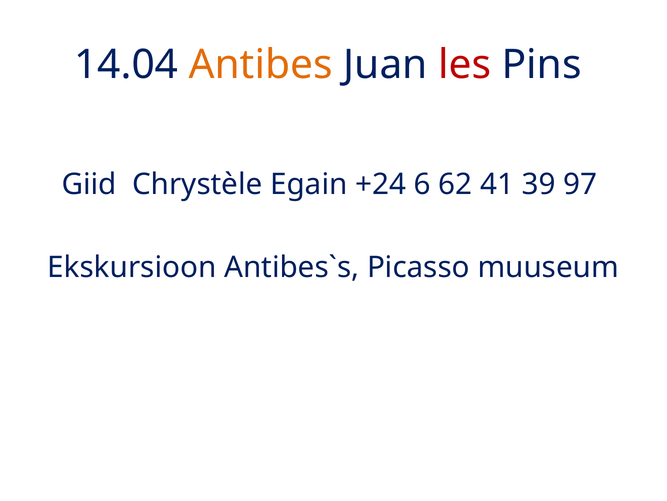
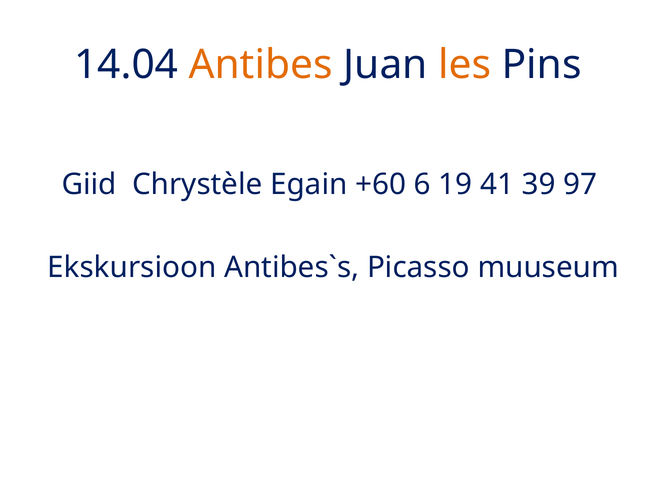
les colour: red -> orange
+24: +24 -> +60
62: 62 -> 19
